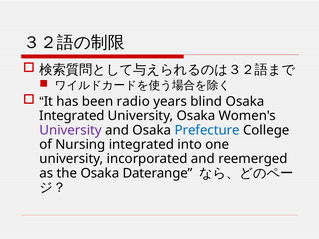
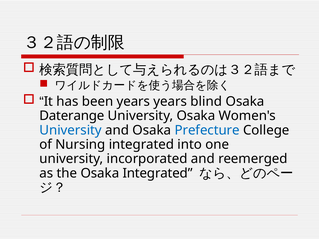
been radio: radio -> years
Integrated at (72, 116): Integrated -> Daterange
University at (71, 130) colour: purple -> blue
Osaka Daterange: Daterange -> Integrated
